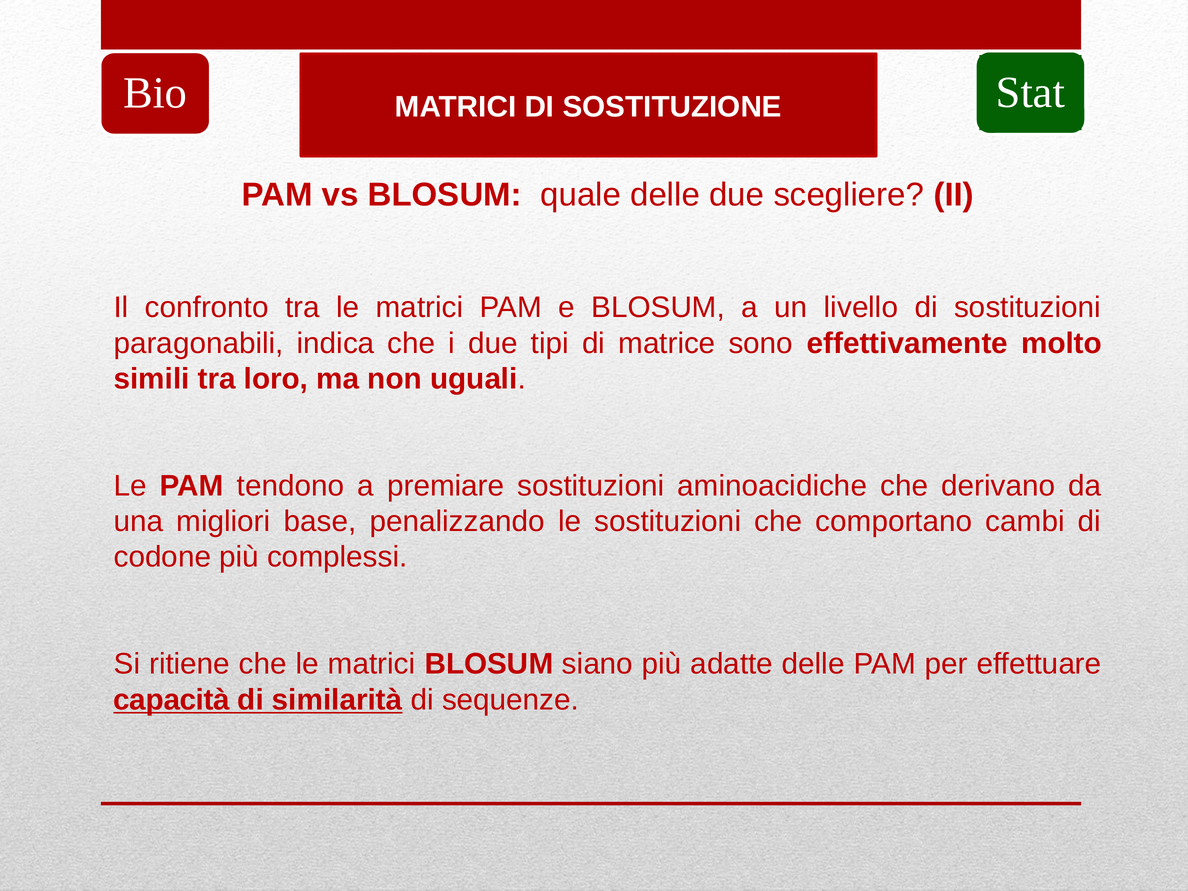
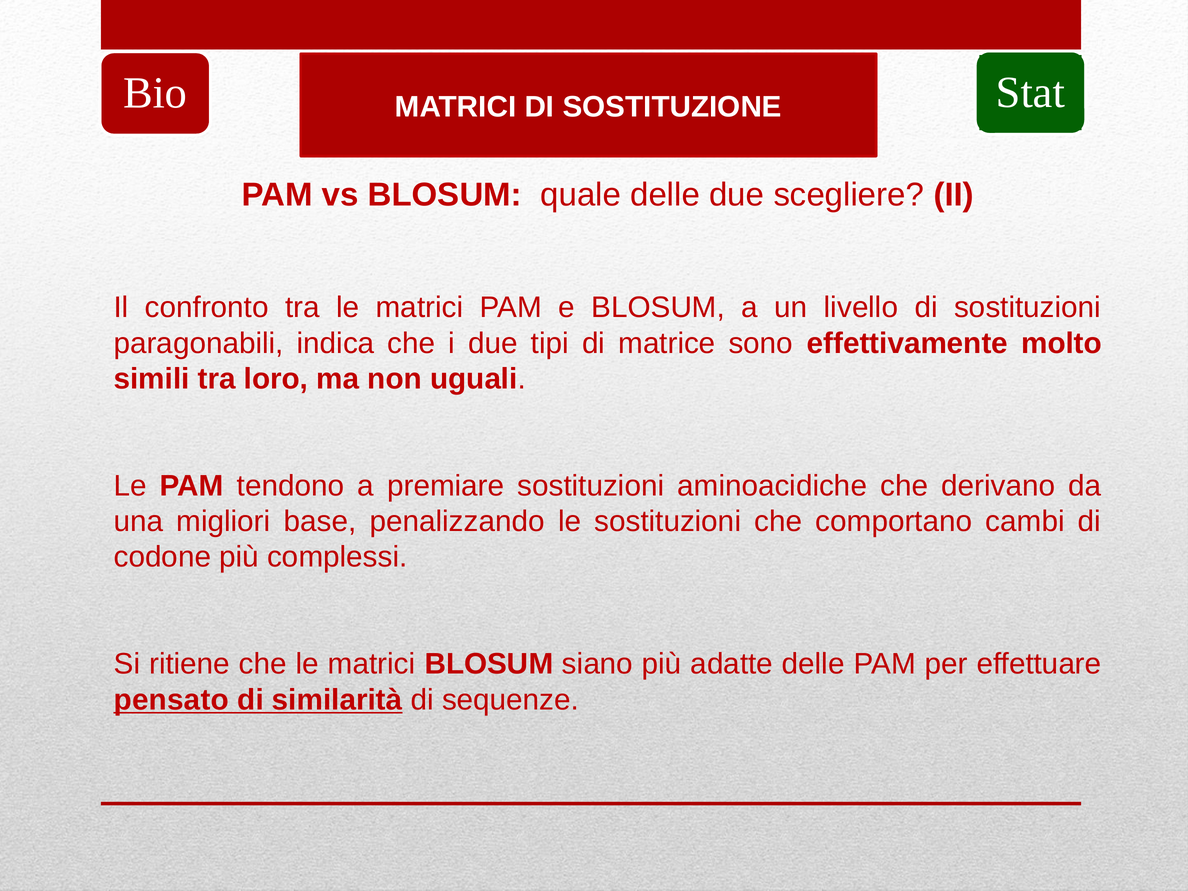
capacità: capacità -> pensato
